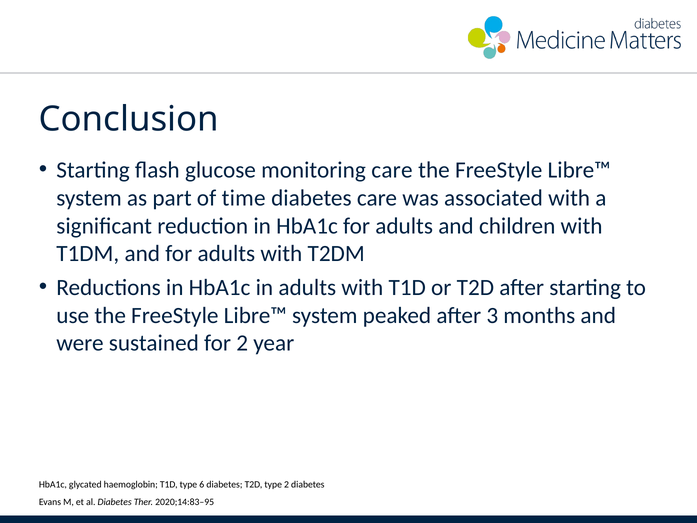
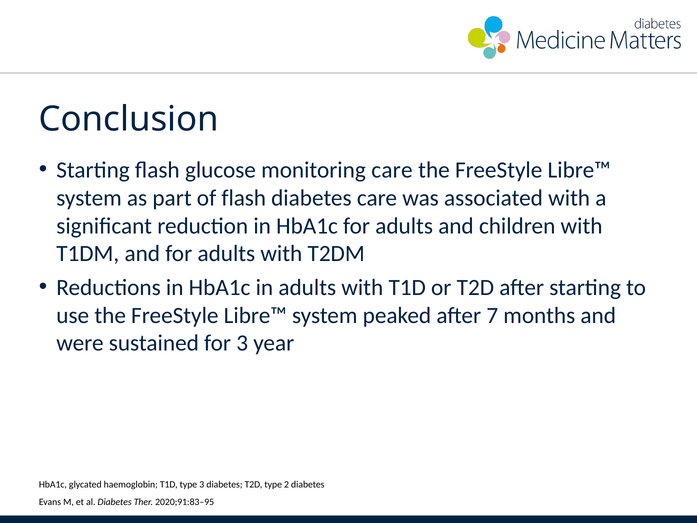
of time: time -> flash
3: 3 -> 7
for 2: 2 -> 3
type 6: 6 -> 3
2020;14:83–95: 2020;14:83–95 -> 2020;91:83–95
